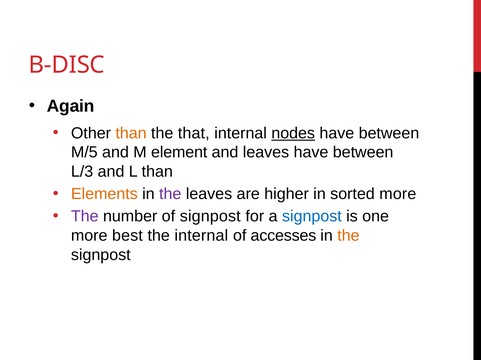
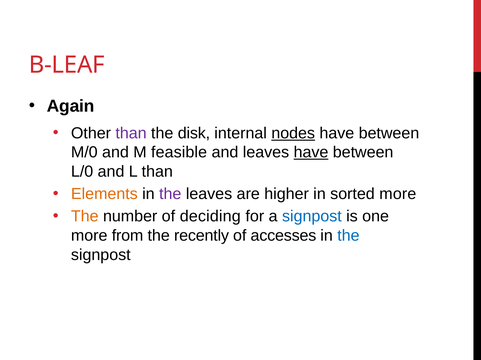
B-DISC: B-DISC -> B-LEAF
than at (131, 133) colour: orange -> purple
that: that -> disk
M/5: M/5 -> M/0
element: element -> feasible
have at (311, 153) underline: none -> present
L/3: L/3 -> L/0
The at (85, 217) colour: purple -> orange
of signpost: signpost -> deciding
best: best -> from
the internal: internal -> recently
the at (348, 236) colour: orange -> blue
